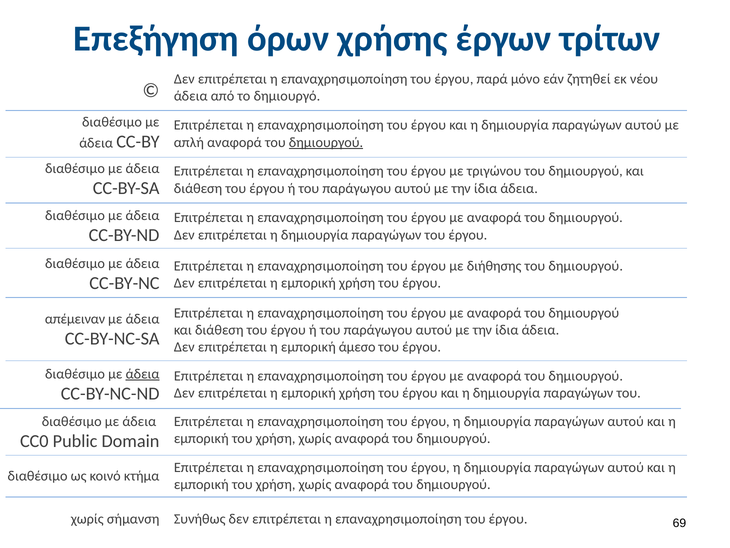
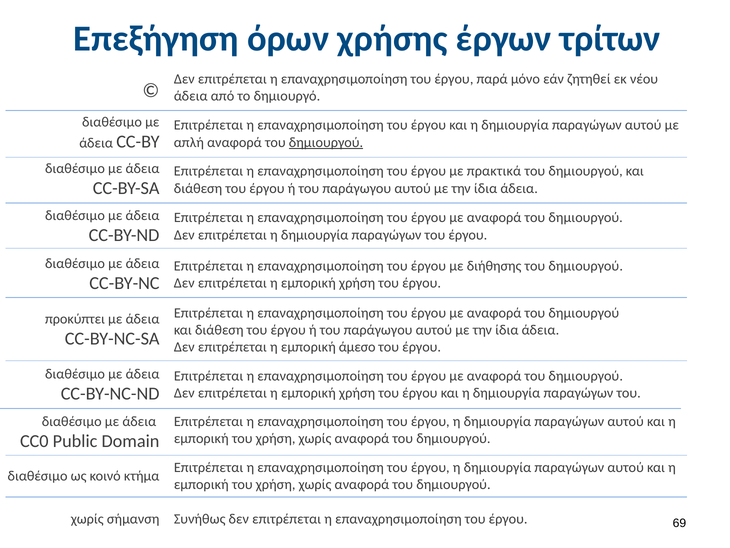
τριγώνου: τριγώνου -> πρακτικά
απέμειναν: απέμειναν -> προκύπτει
άδεια at (143, 373) underline: present -> none
